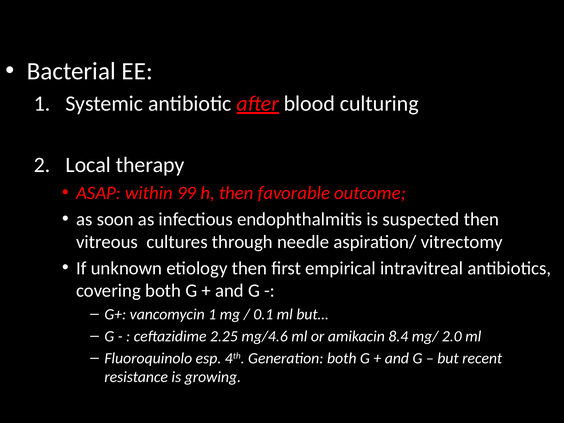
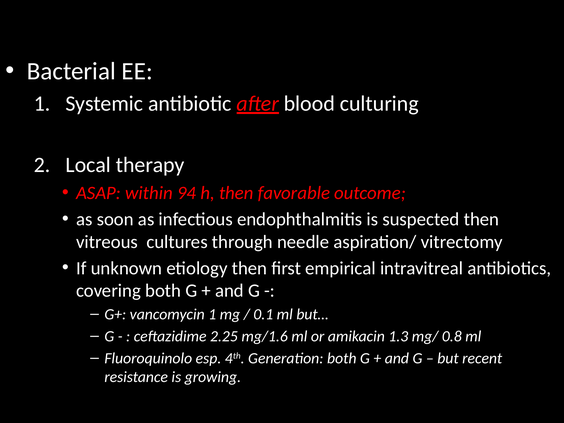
99: 99 -> 94
mg/4.6: mg/4.6 -> mg/1.6
8.4: 8.4 -> 1.3
2.0: 2.0 -> 0.8
